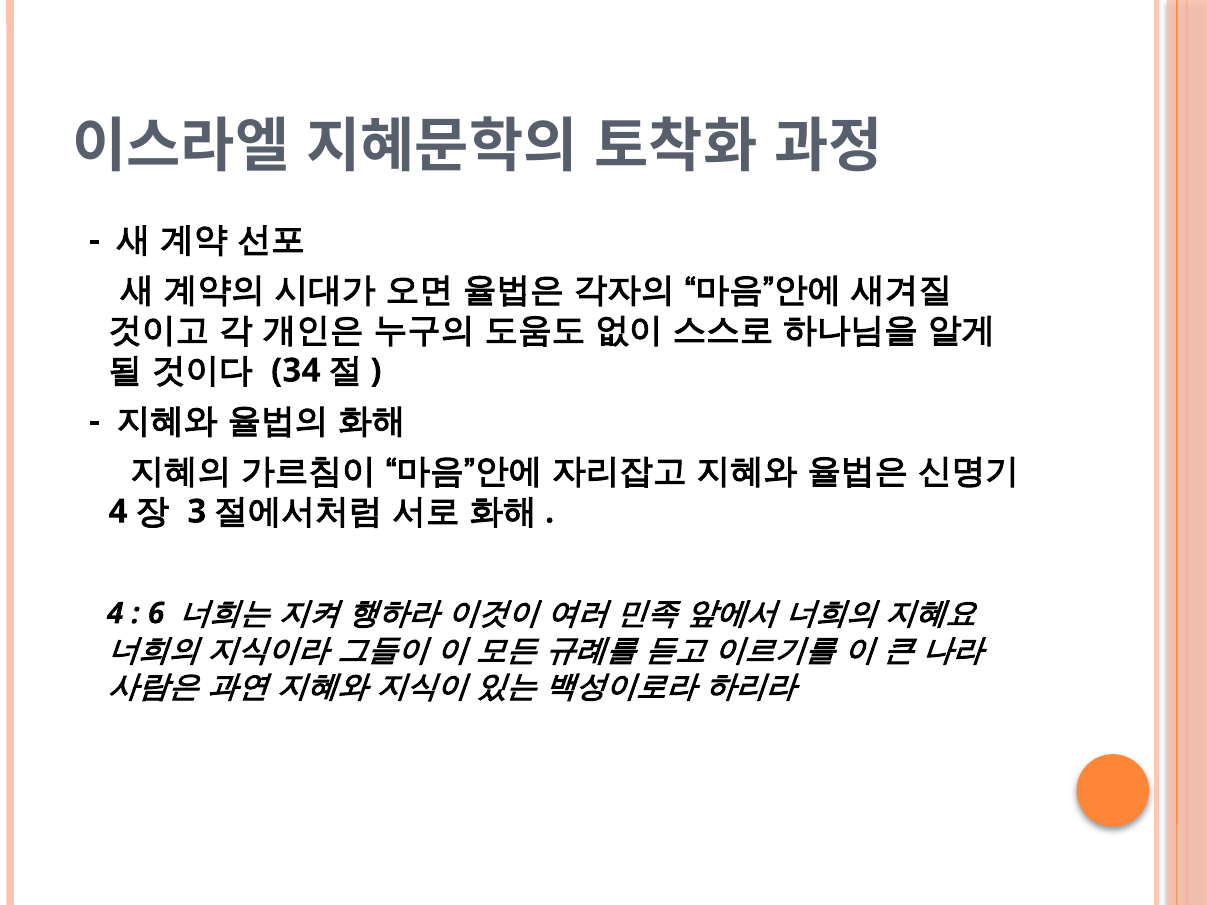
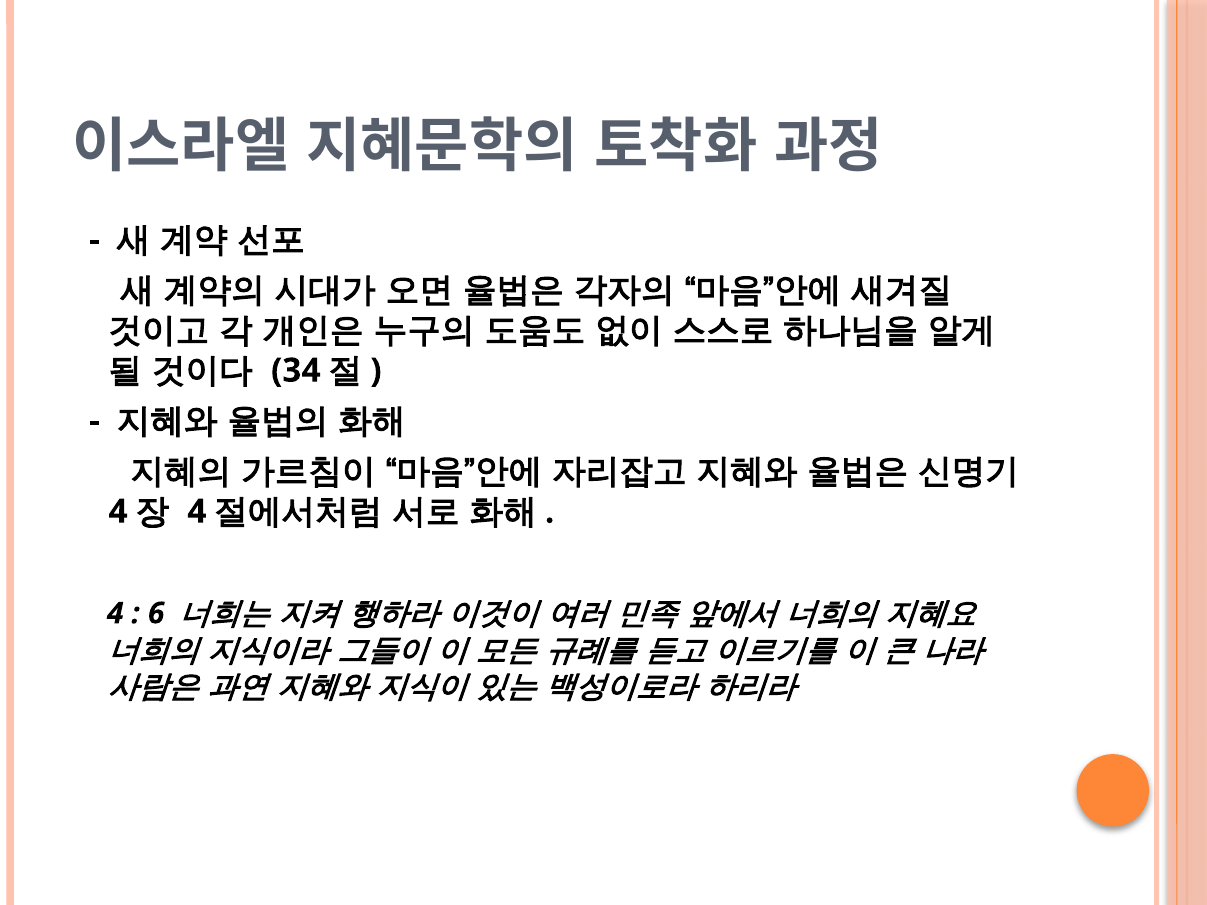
3 at (197, 512): 3 -> 4
